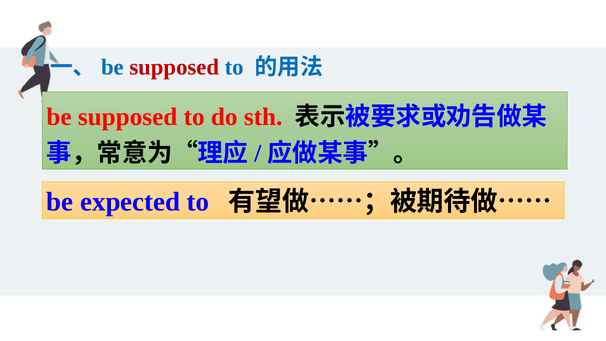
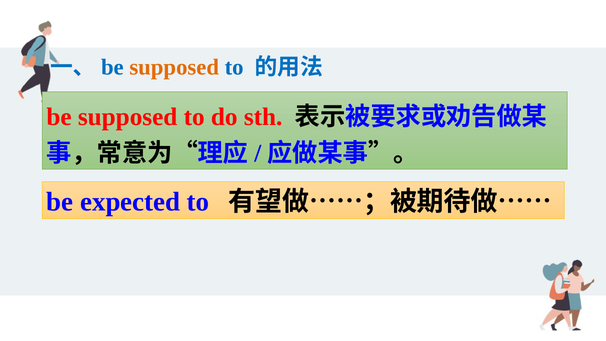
supposed at (174, 67) colour: red -> orange
